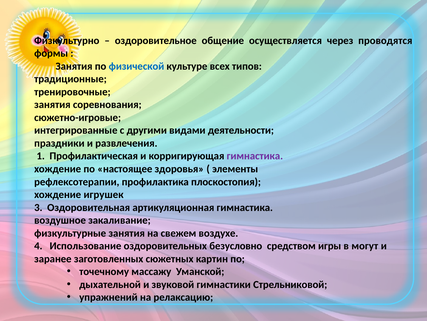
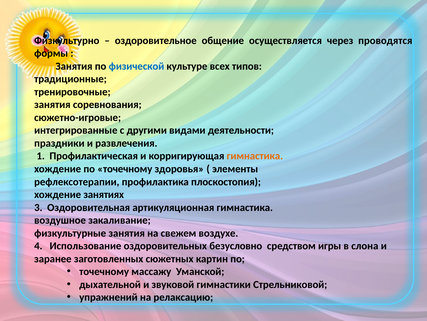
гимнастика at (255, 156) colour: purple -> orange
по настоящее: настоящее -> точечному
игрушек: игрушек -> занятиях
могут: могут -> слона
